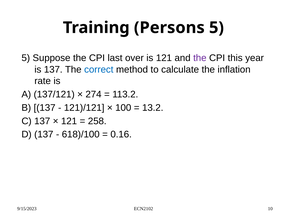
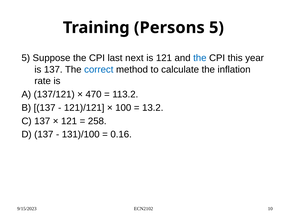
over: over -> next
the at (200, 58) colour: purple -> blue
274: 274 -> 470
618)/100: 618)/100 -> 131)/100
